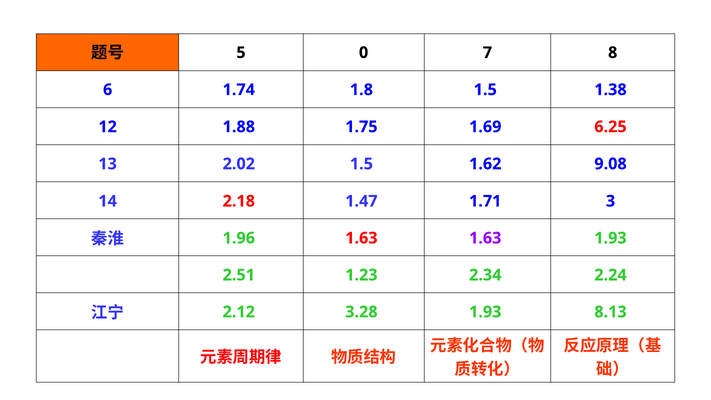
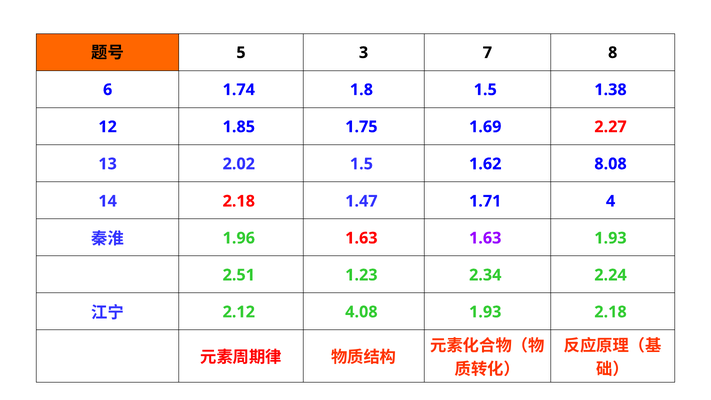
0: 0 -> 3
1.88: 1.88 -> 1.85
6.25: 6.25 -> 2.27
9.08: 9.08 -> 8.08
3: 3 -> 4
3.28: 3.28 -> 4.08
1.93 8.13: 8.13 -> 2.18
